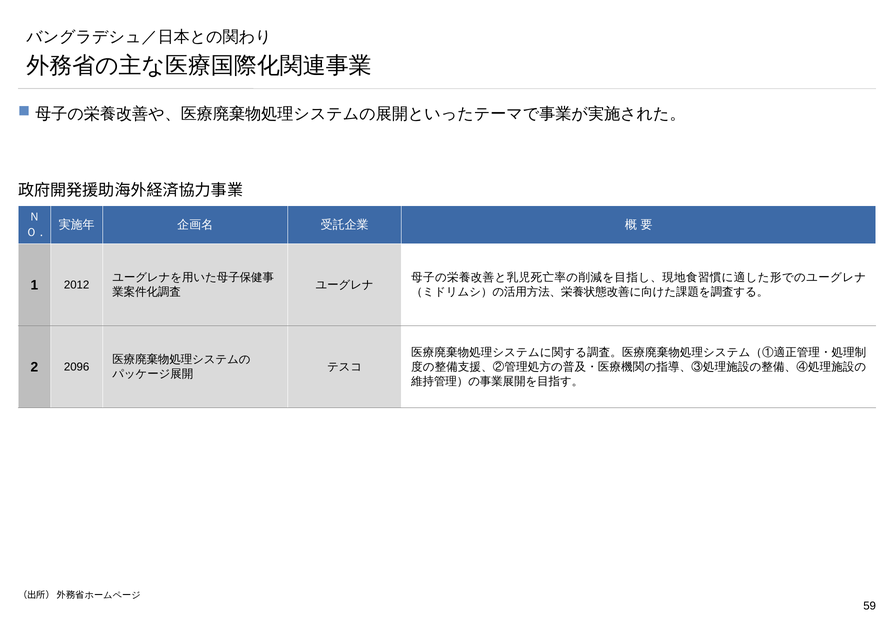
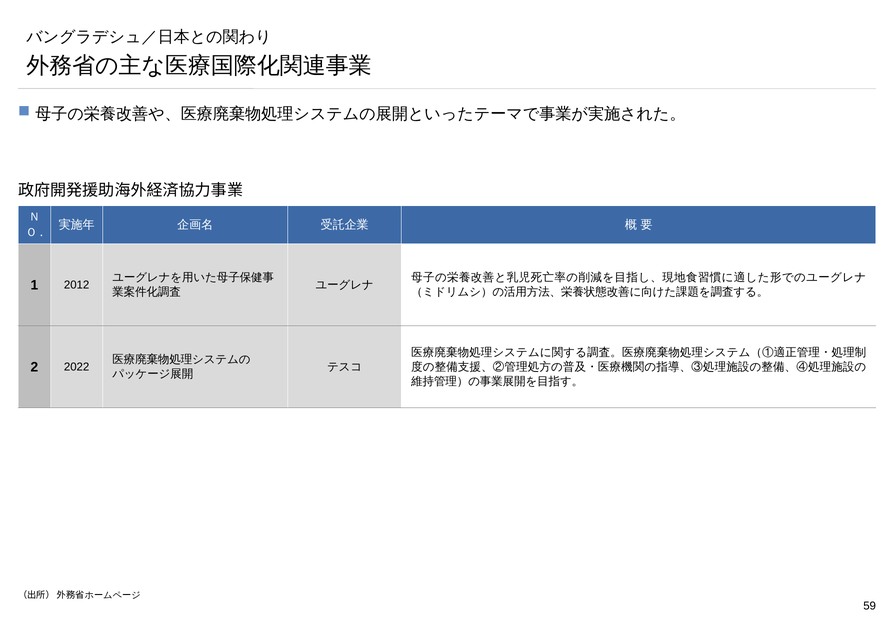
2096: 2096 -> 2022
